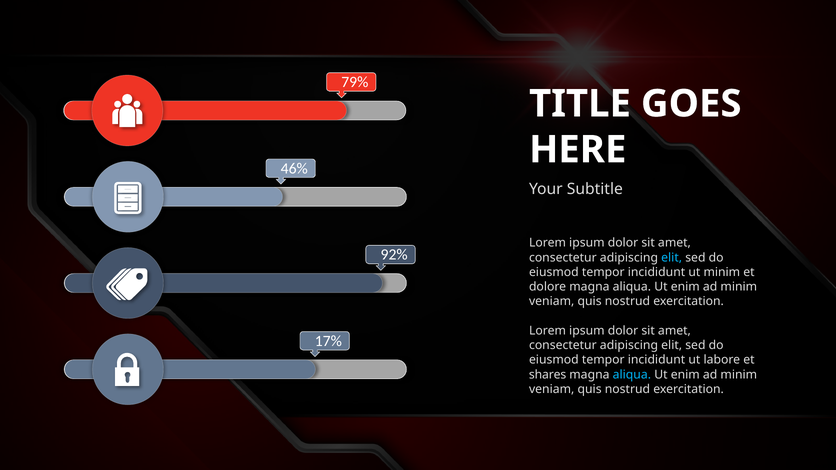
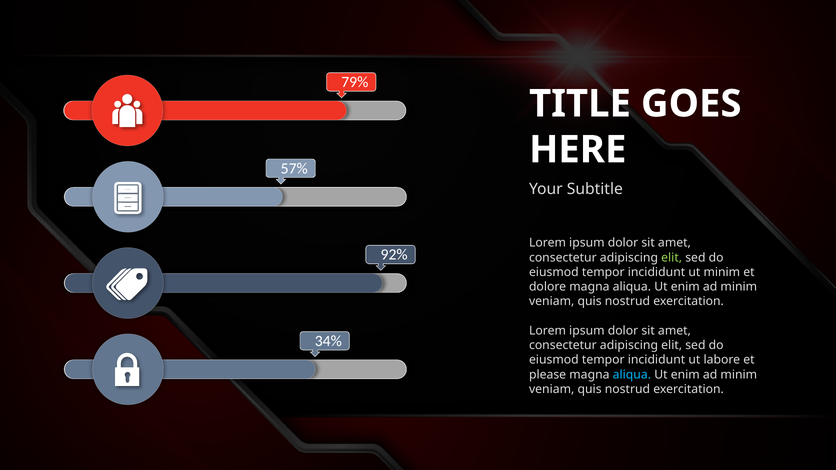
46%: 46% -> 57%
elit at (672, 258) colour: light blue -> light green
17%: 17% -> 34%
shares: shares -> please
